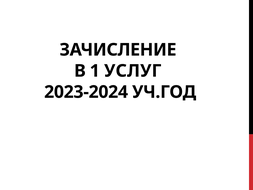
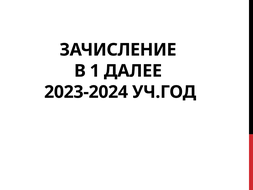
УСЛУГ: УСЛУГ -> ДАЛЕЕ
